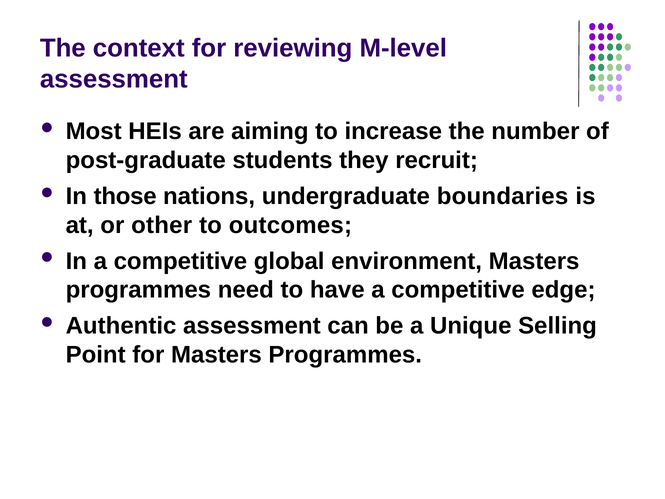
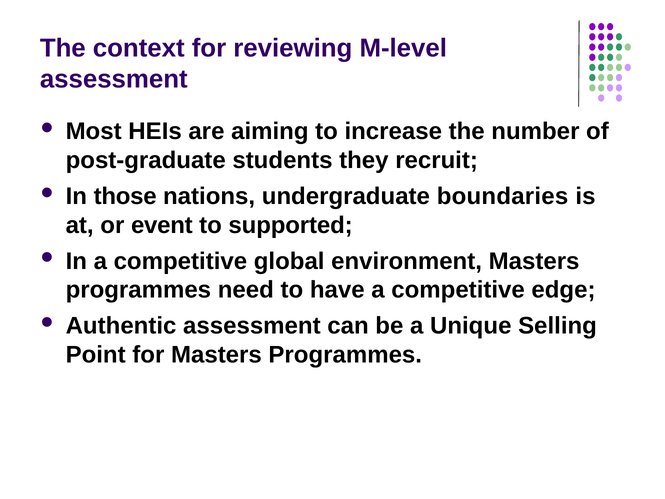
other: other -> event
outcomes: outcomes -> supported
